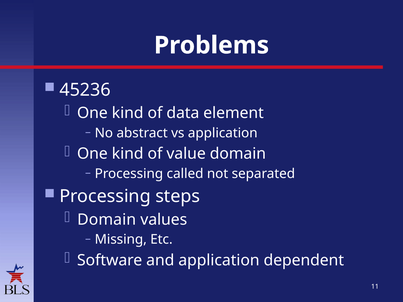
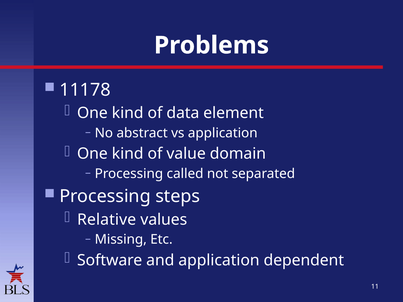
45236: 45236 -> 11178
Domain at (107, 220): Domain -> Relative
